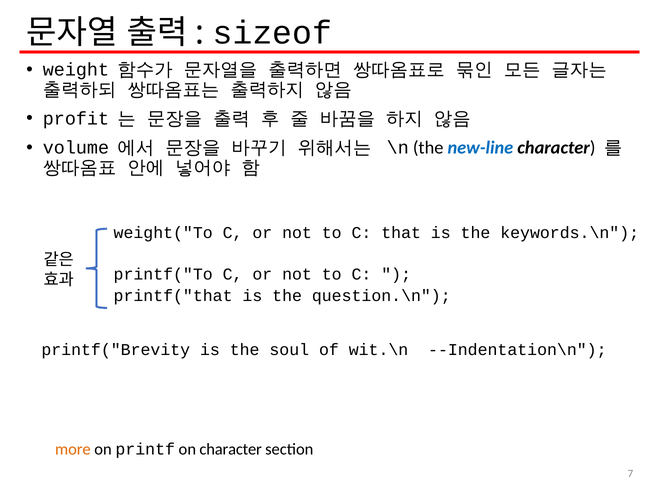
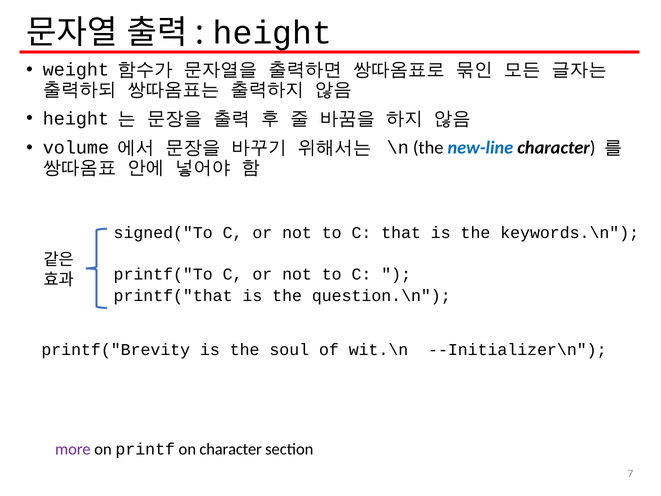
sizeof at (272, 33): sizeof -> height
profit at (76, 119): profit -> height
weight("To: weight("To -> signed("To
--Indentation\n: --Indentation\n -> --Initializer\n
more colour: orange -> purple
